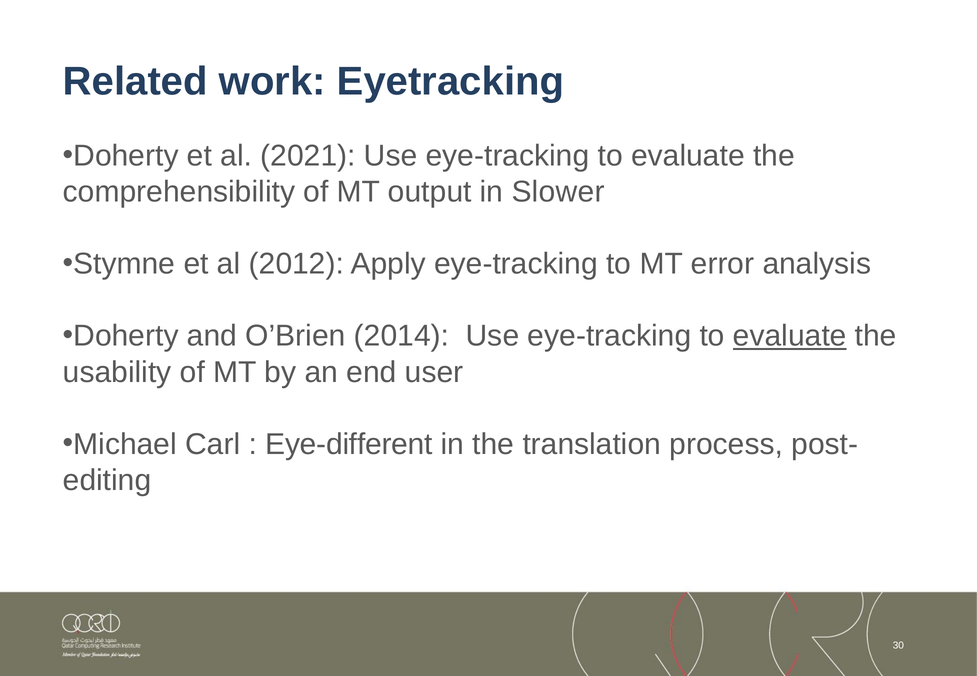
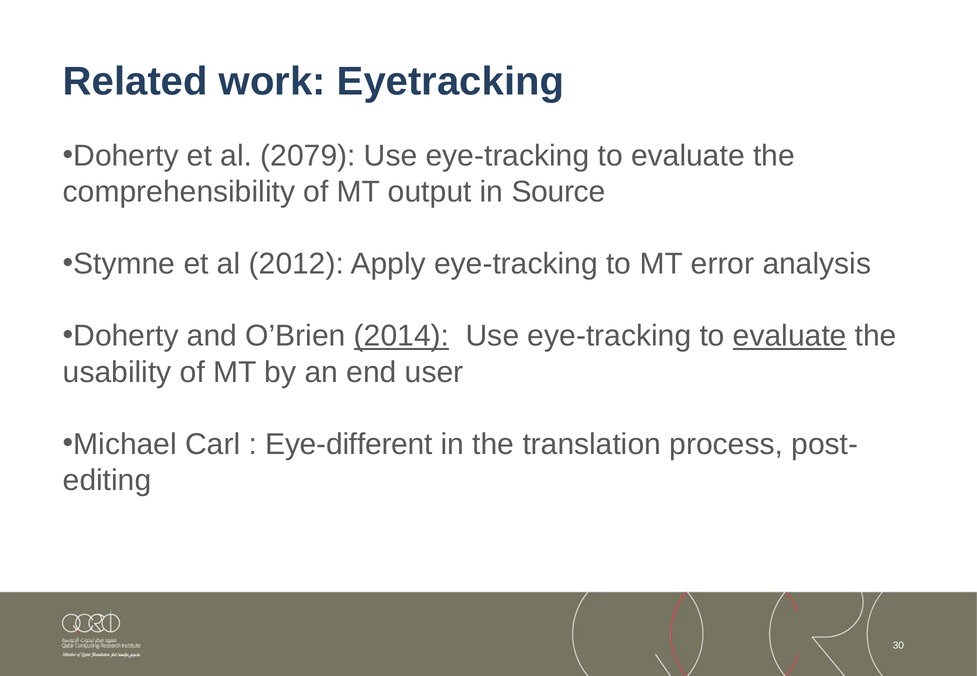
2021: 2021 -> 2079
Slower: Slower -> Source
2014 underline: none -> present
